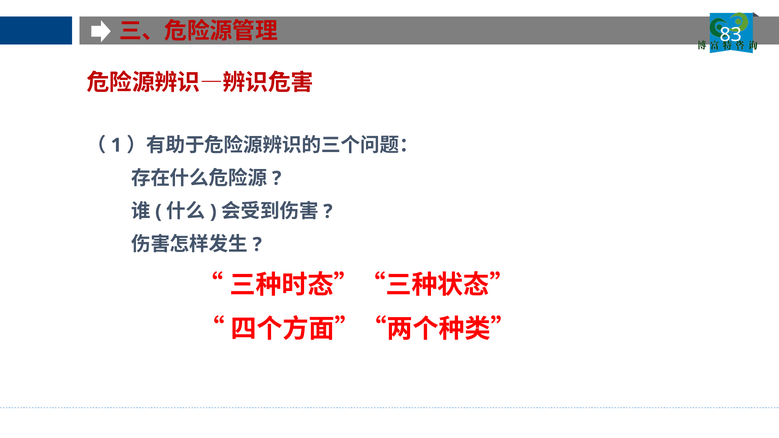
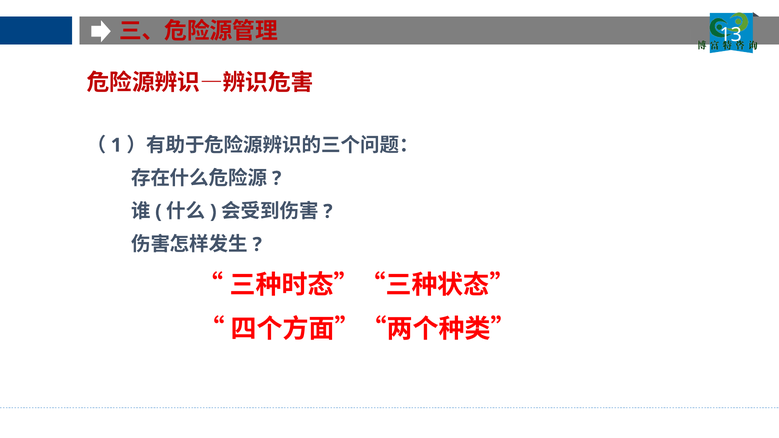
83: 83 -> 13
